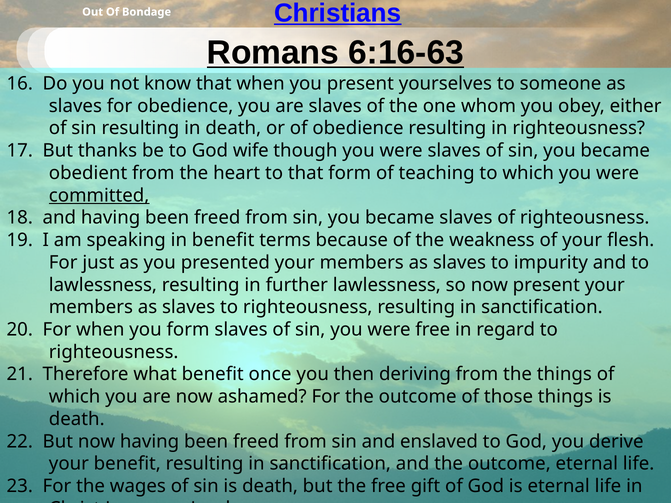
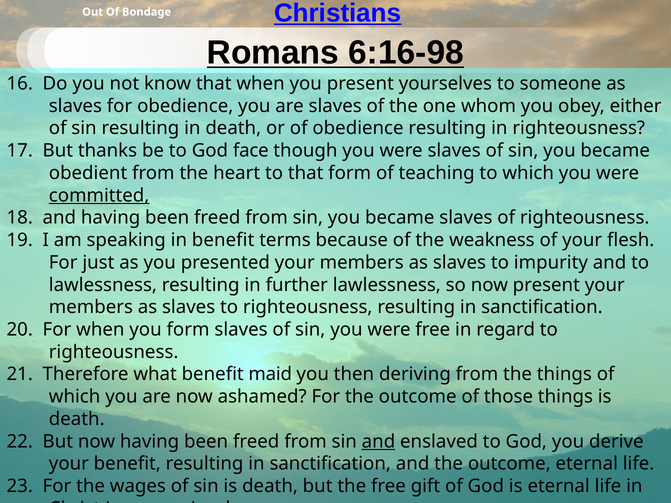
6:16-63: 6:16-63 -> 6:16-98
wife: wife -> face
once: once -> maid
and at (378, 442) underline: none -> present
